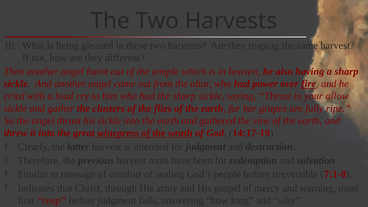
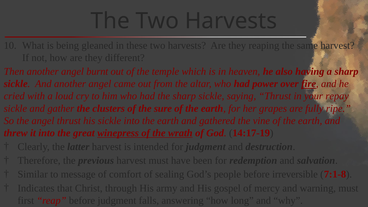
allow: allow -> repay
flies: flies -> sure
